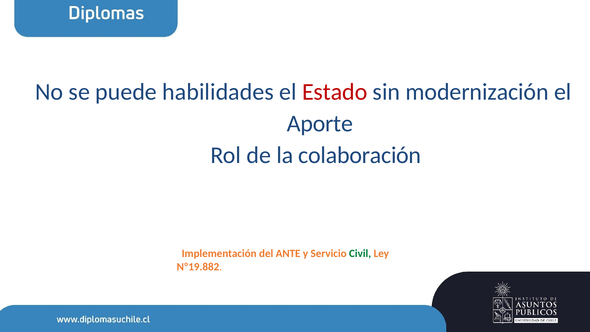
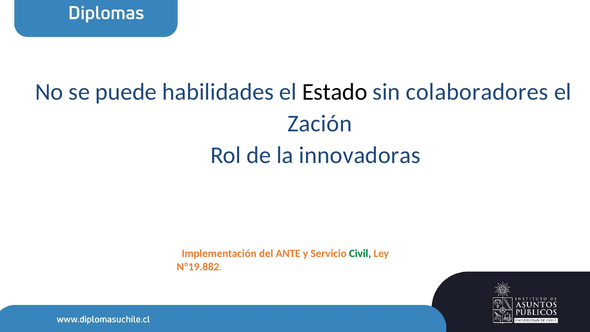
Estado colour: red -> black
modernización: modernización -> colaboradores
Aporte: Aporte -> Zación
colaboración: colaboración -> innovadoras
